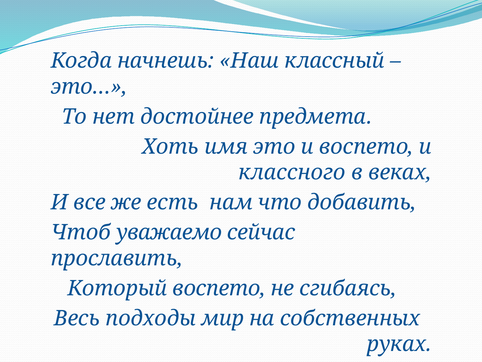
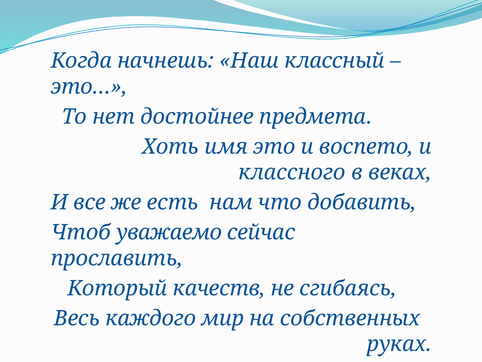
Который воспето: воспето -> качеств
подходы: подходы -> каждого
